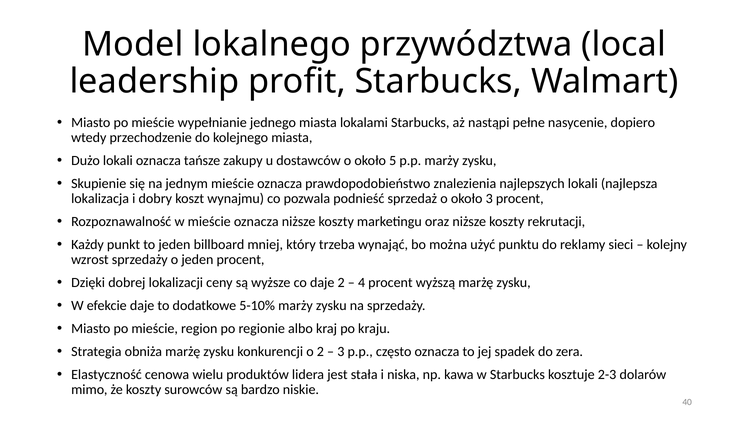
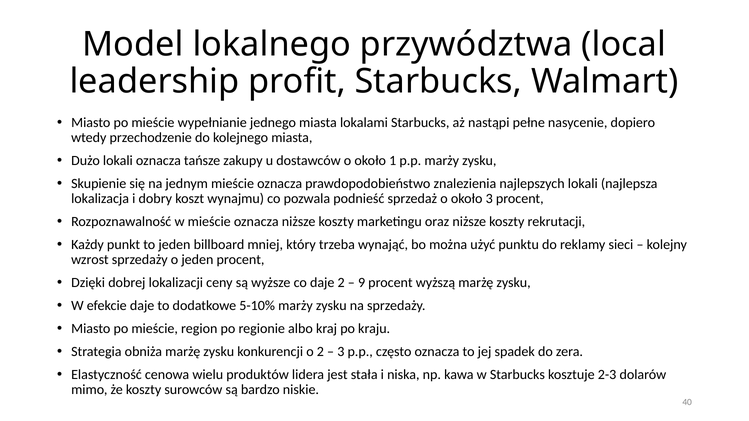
5: 5 -> 1
4: 4 -> 9
